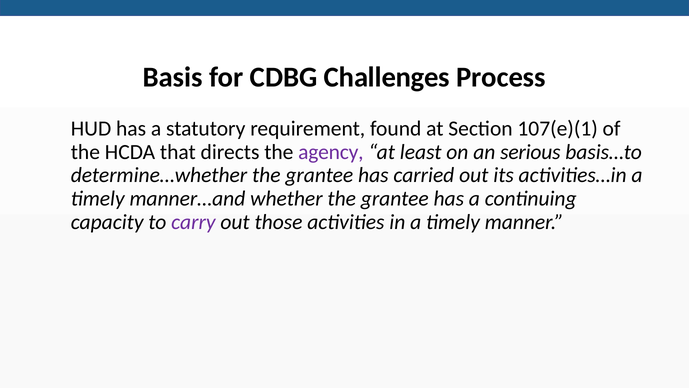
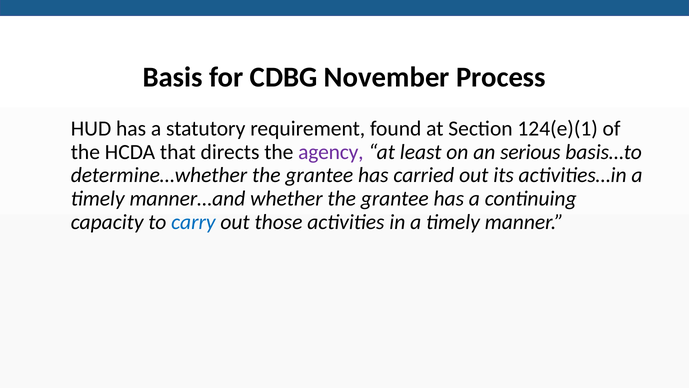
Challenges: Challenges -> November
107(e)(1: 107(e)(1 -> 124(e)(1
carry colour: purple -> blue
